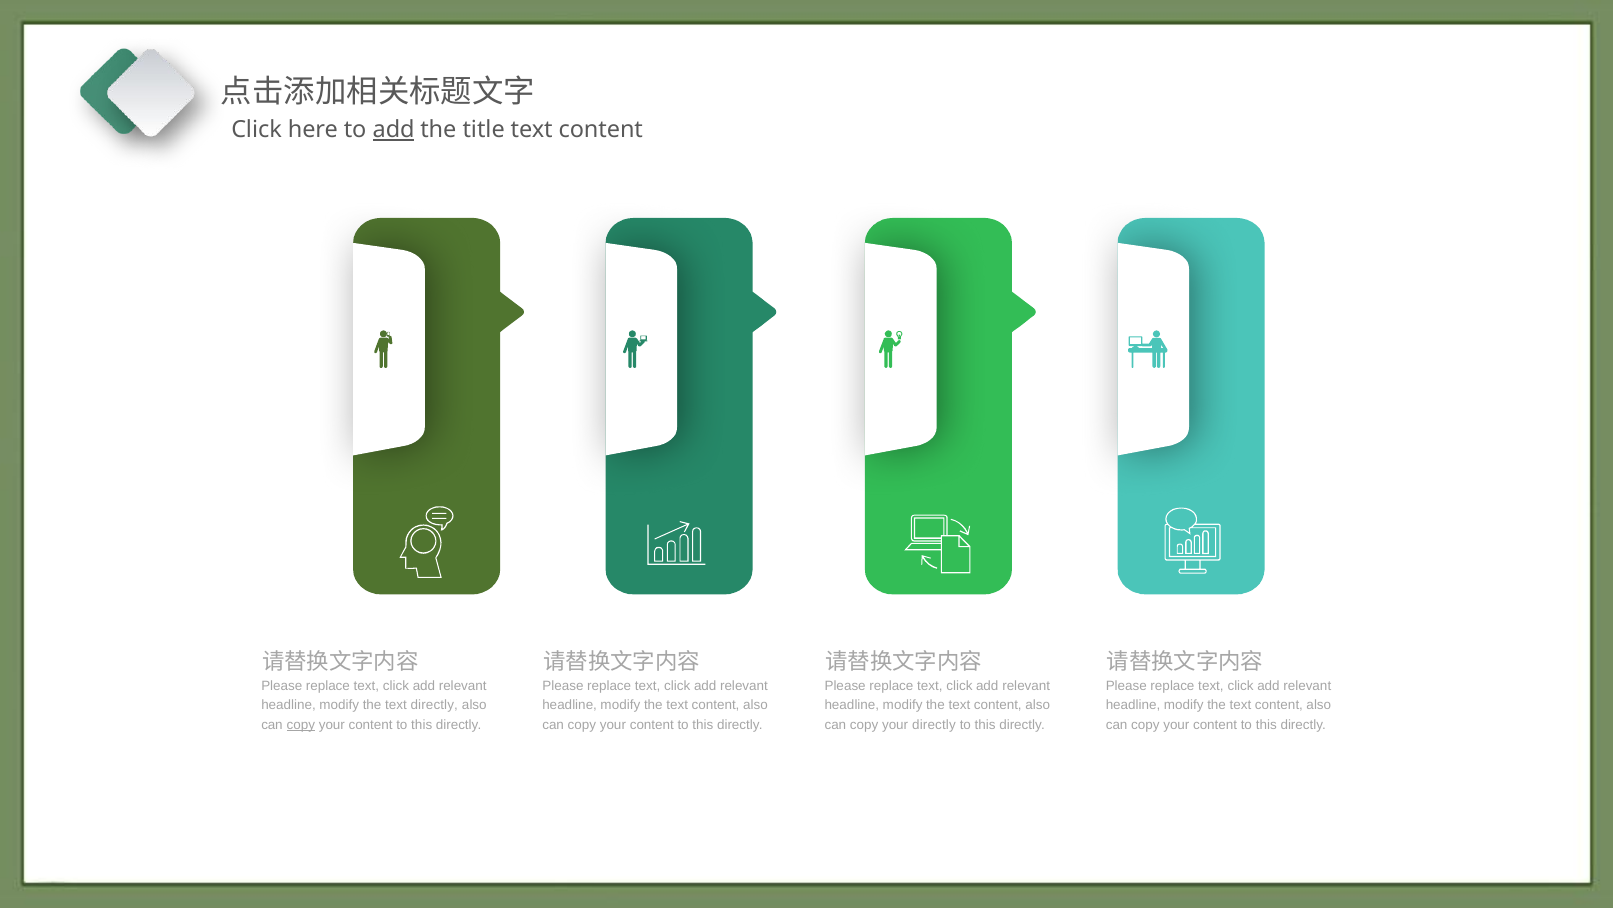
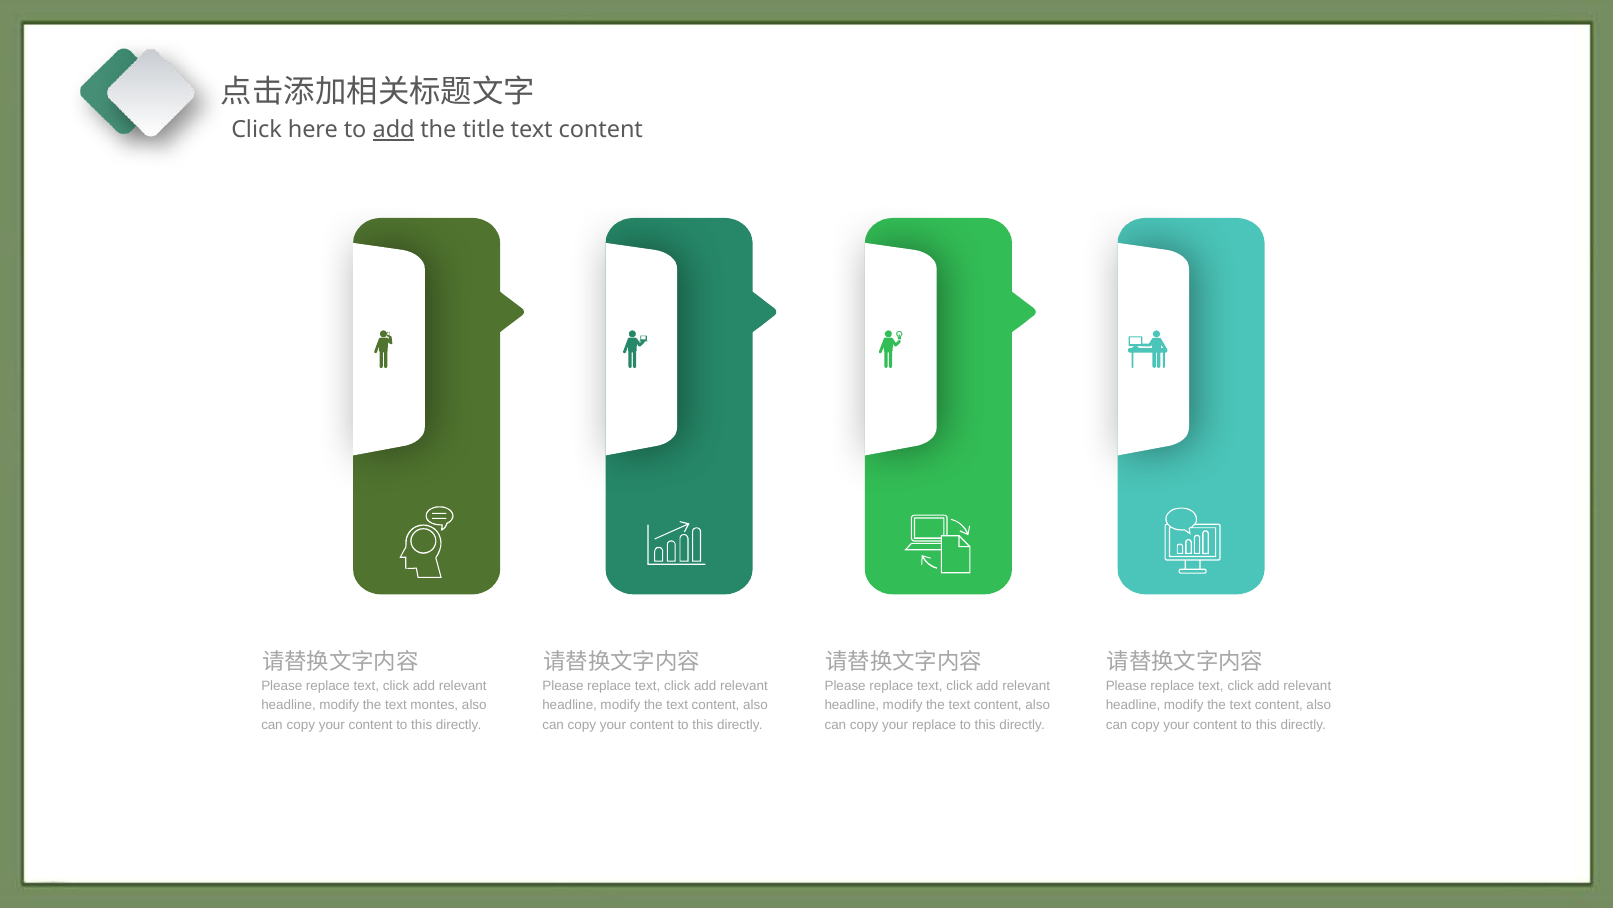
text directly: directly -> montes
copy at (301, 724) underline: present -> none
your directly: directly -> replace
